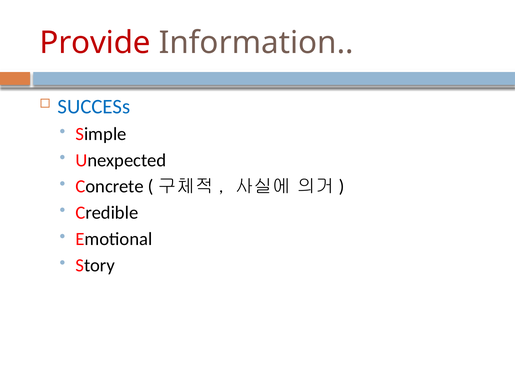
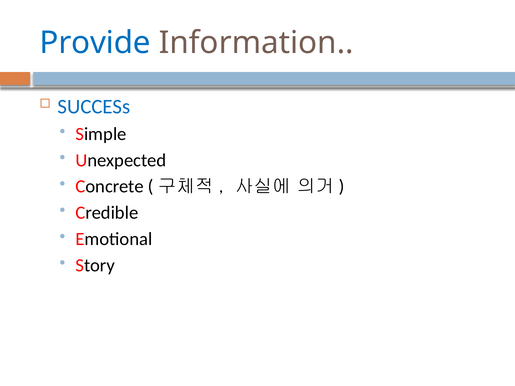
Provide colour: red -> blue
